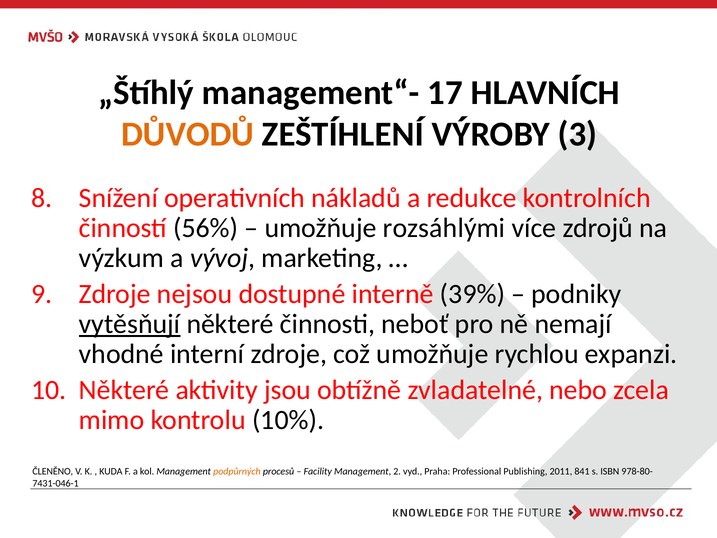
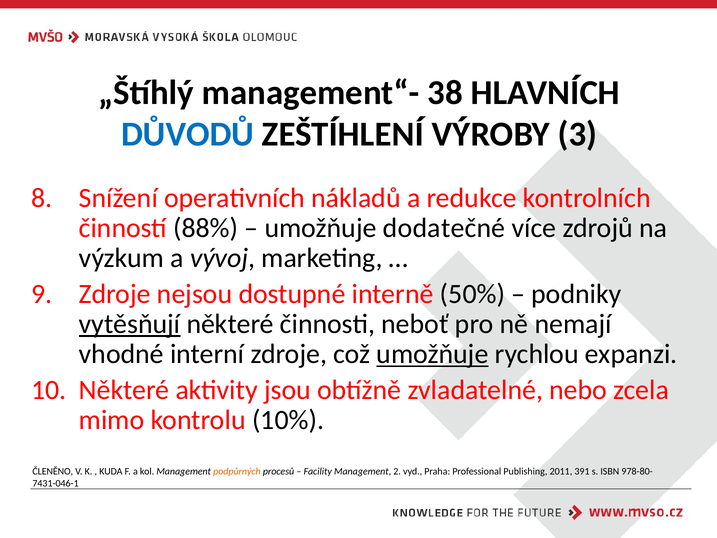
17: 17 -> 38
DŮVODŮ colour: orange -> blue
56%: 56% -> 88%
rozsáhlými: rozsáhlými -> dodatečné
39%: 39% -> 50%
umožňuje at (432, 354) underline: none -> present
841: 841 -> 391
